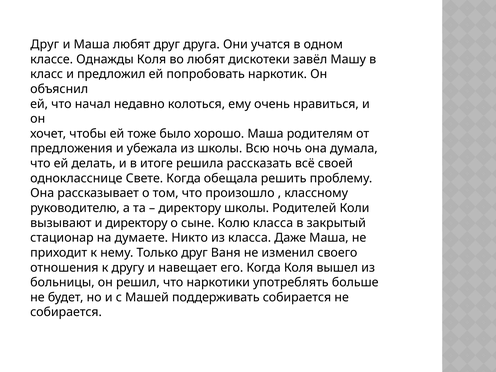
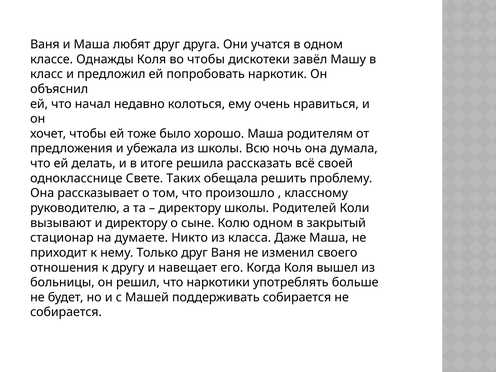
Друг at (45, 44): Друг -> Ваня
во любят: любят -> чтобы
Свете Когда: Когда -> Таких
Колю класса: класса -> одном
